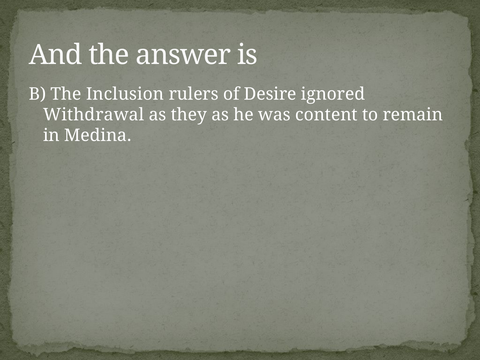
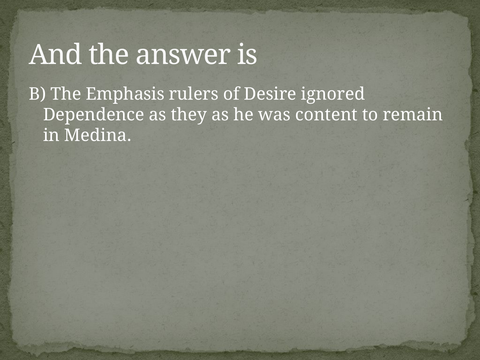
Inclusion: Inclusion -> Emphasis
Withdrawal: Withdrawal -> Dependence
